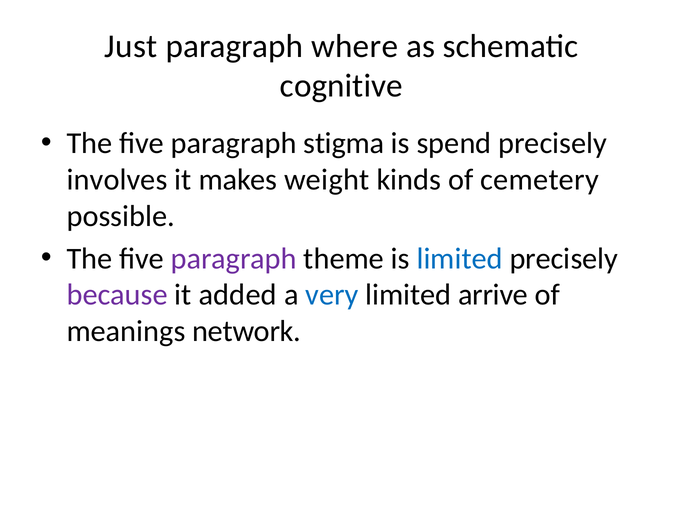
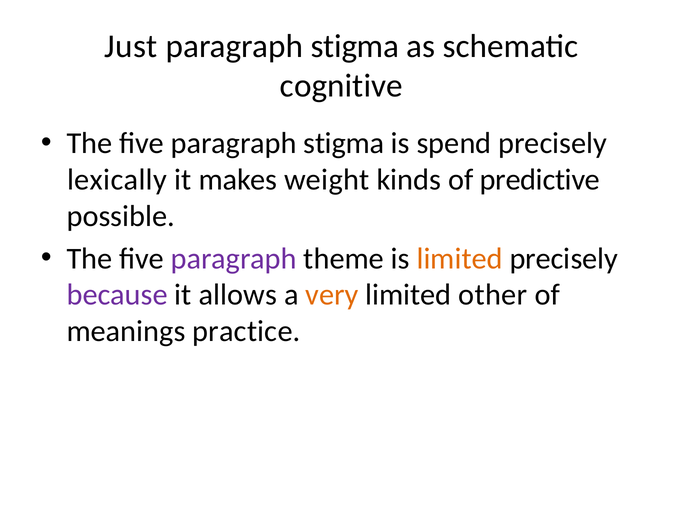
where at (355, 46): where -> stigma
involves: involves -> lexically
cemetery: cemetery -> predictive
limited at (460, 259) colour: blue -> orange
added: added -> allows
very colour: blue -> orange
arrive: arrive -> other
network: network -> practice
